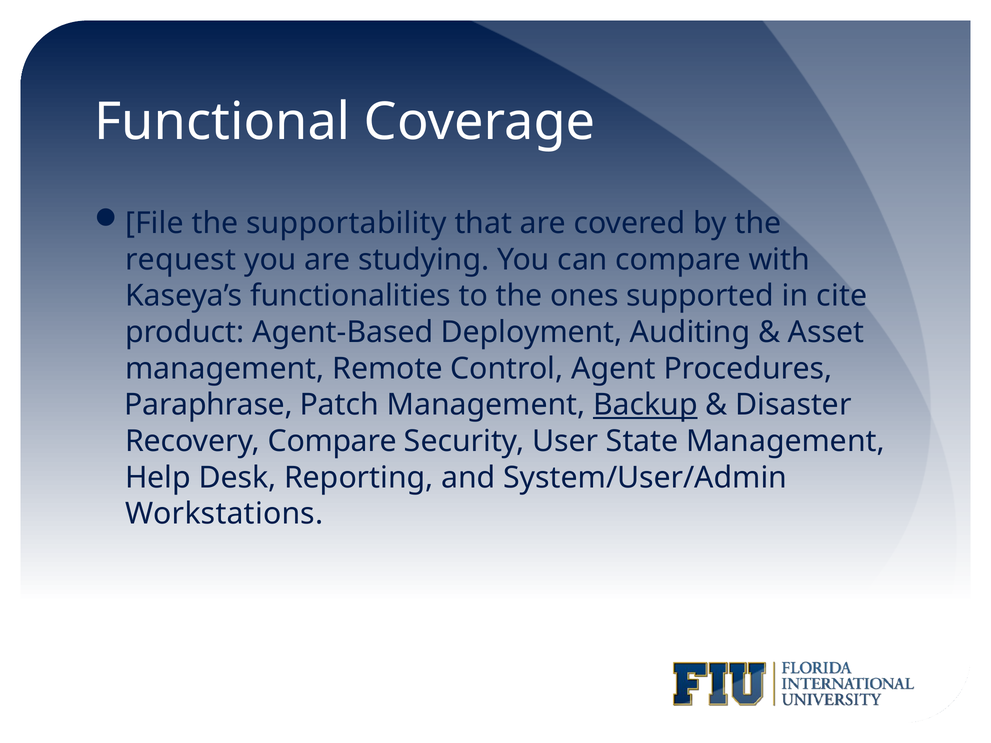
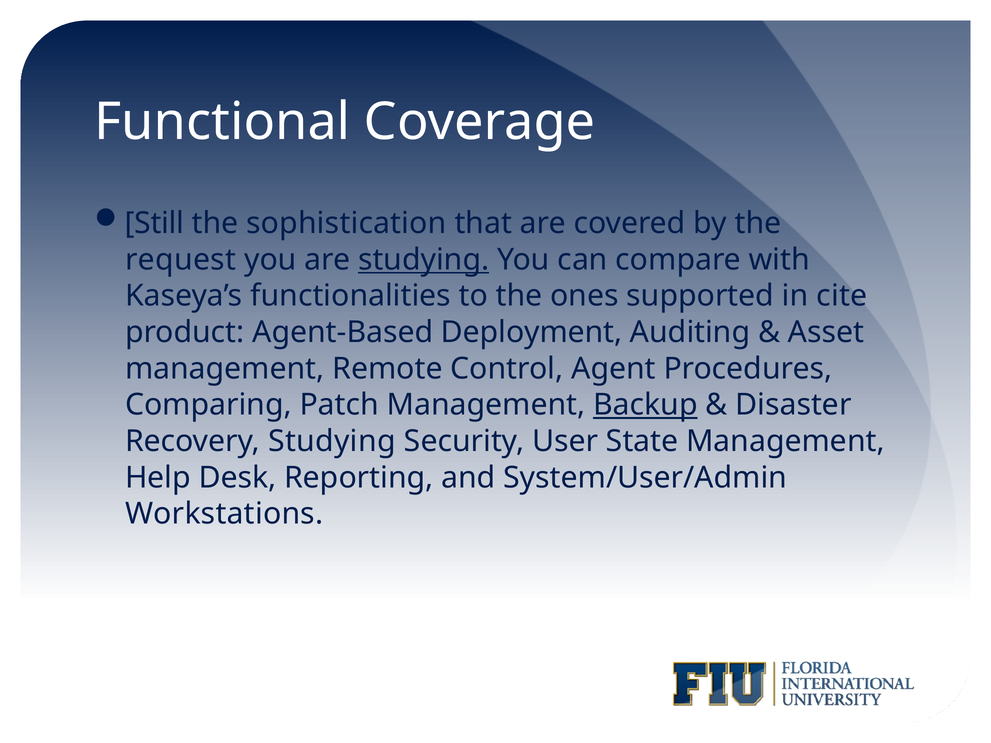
File: File -> Still
supportability: supportability -> sophistication
studying at (424, 260) underline: none -> present
Paraphrase: Paraphrase -> Comparing
Recovery Compare: Compare -> Studying
